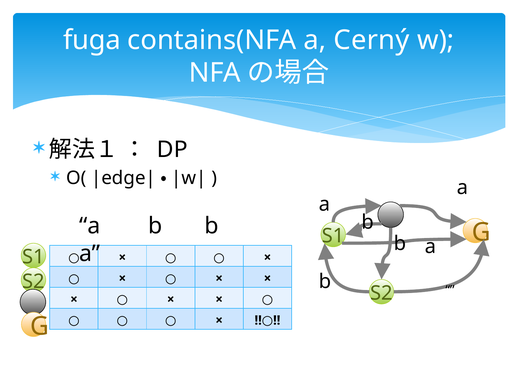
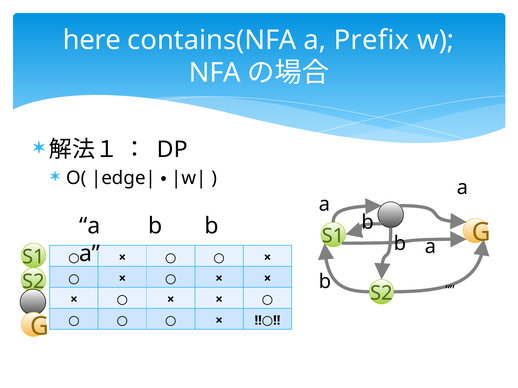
fuga: fuga -> here
Cerný: Cerný -> Prefix
